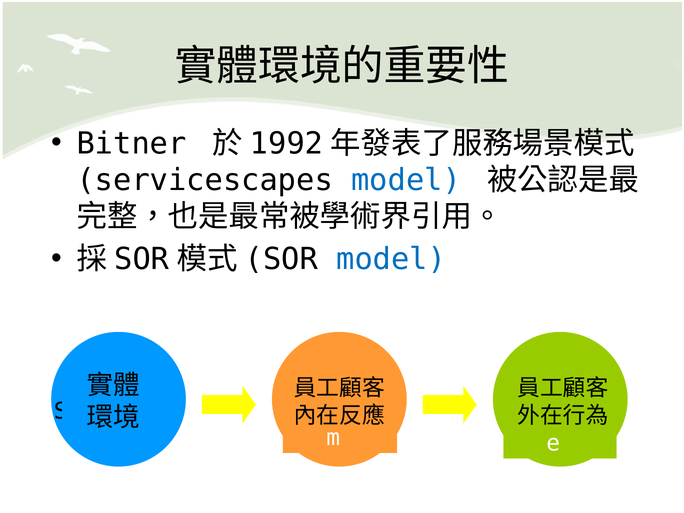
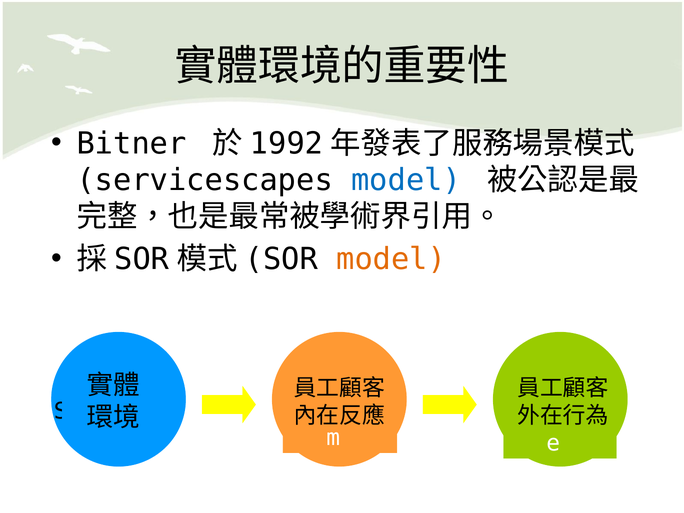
model at (391, 259) colour: blue -> orange
